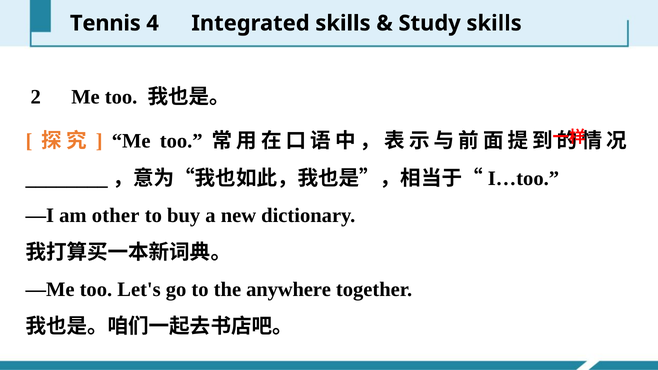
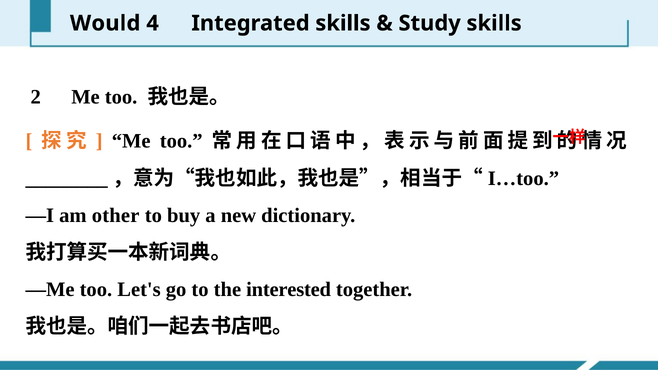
Tennis: Tennis -> Would
anywhere: anywhere -> interested
